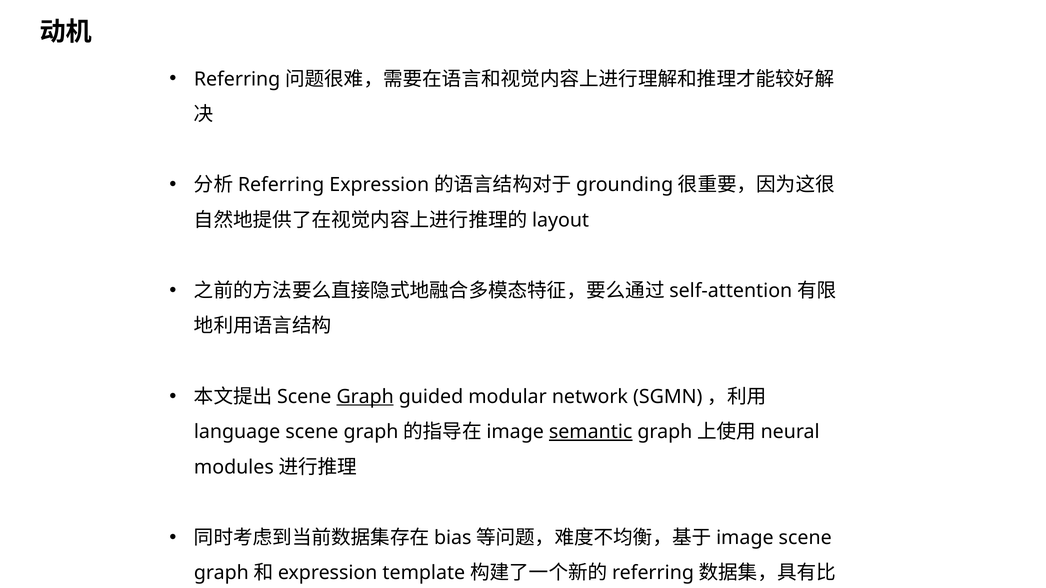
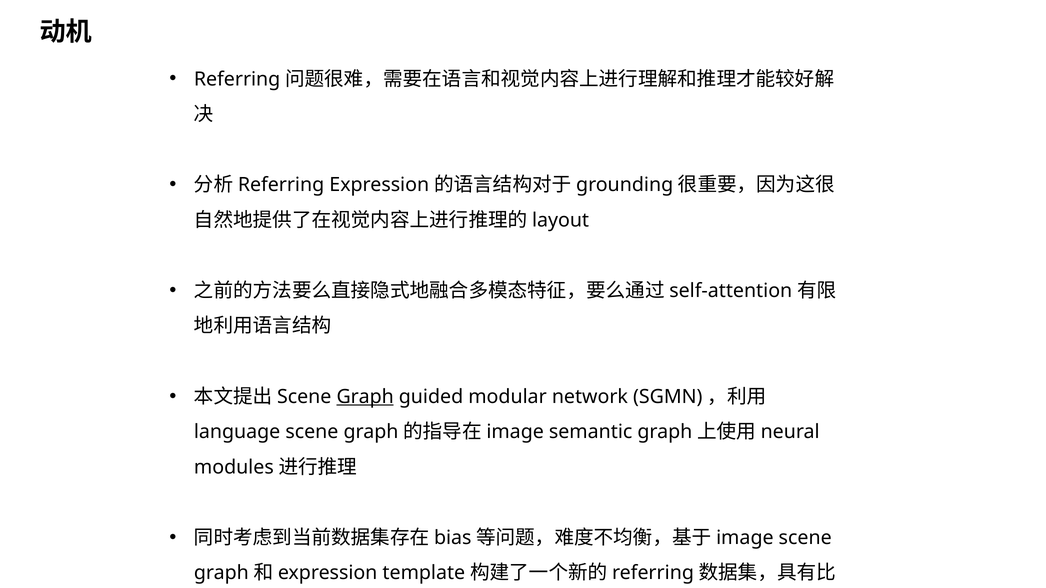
semantic underline: present -> none
